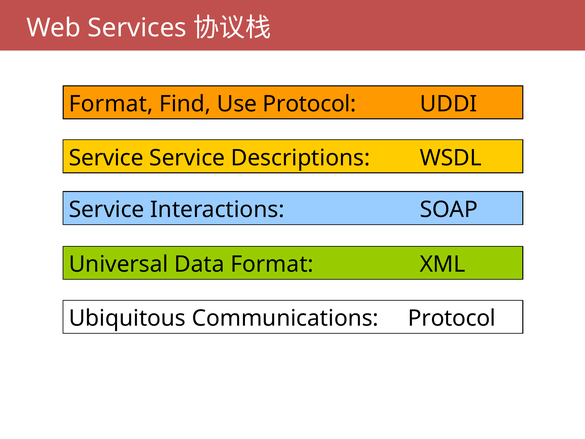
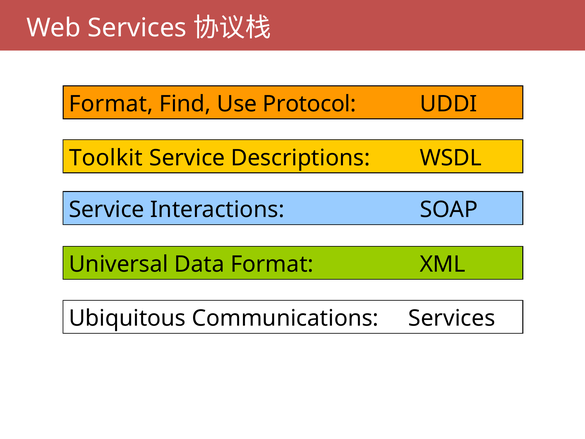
Service at (106, 158): Service -> Toolkit
Communications Protocol: Protocol -> Services
